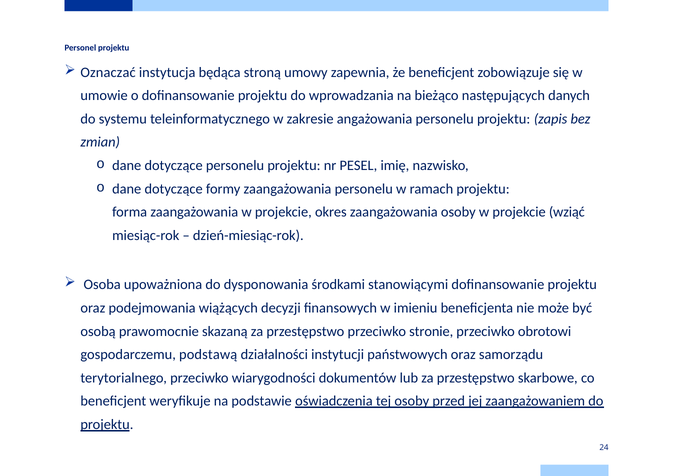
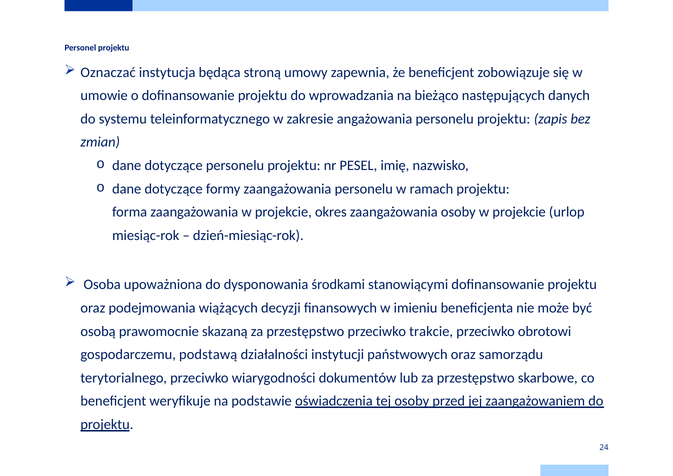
wziąć: wziąć -> urlop
stronie: stronie -> trakcie
